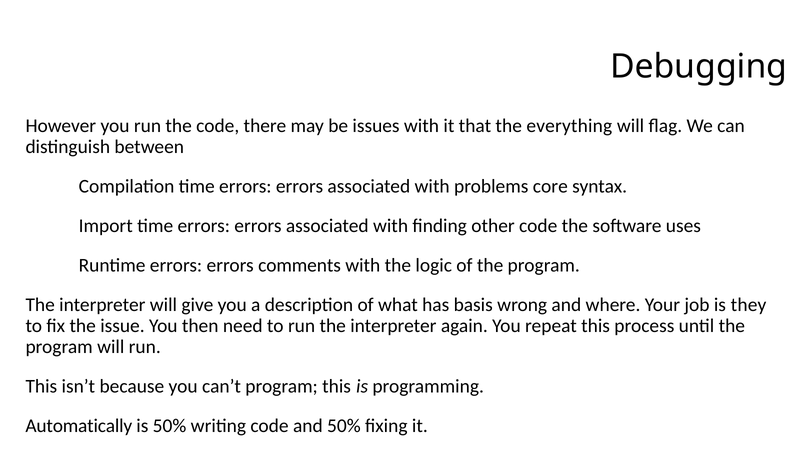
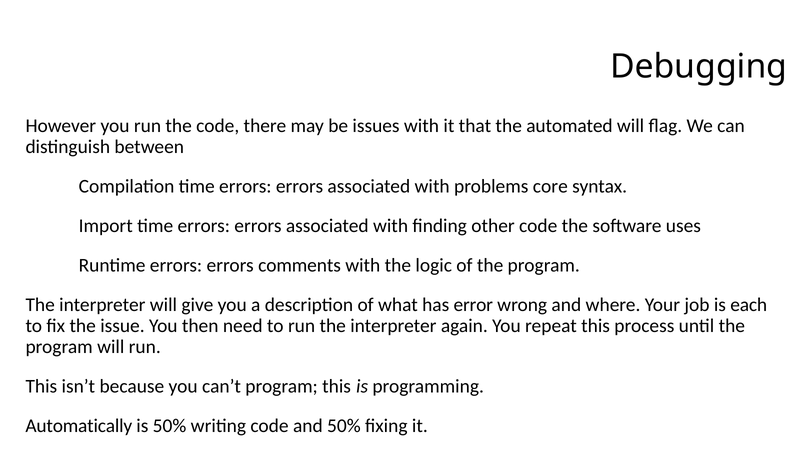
everything: everything -> automated
basis: basis -> error
they: they -> each
